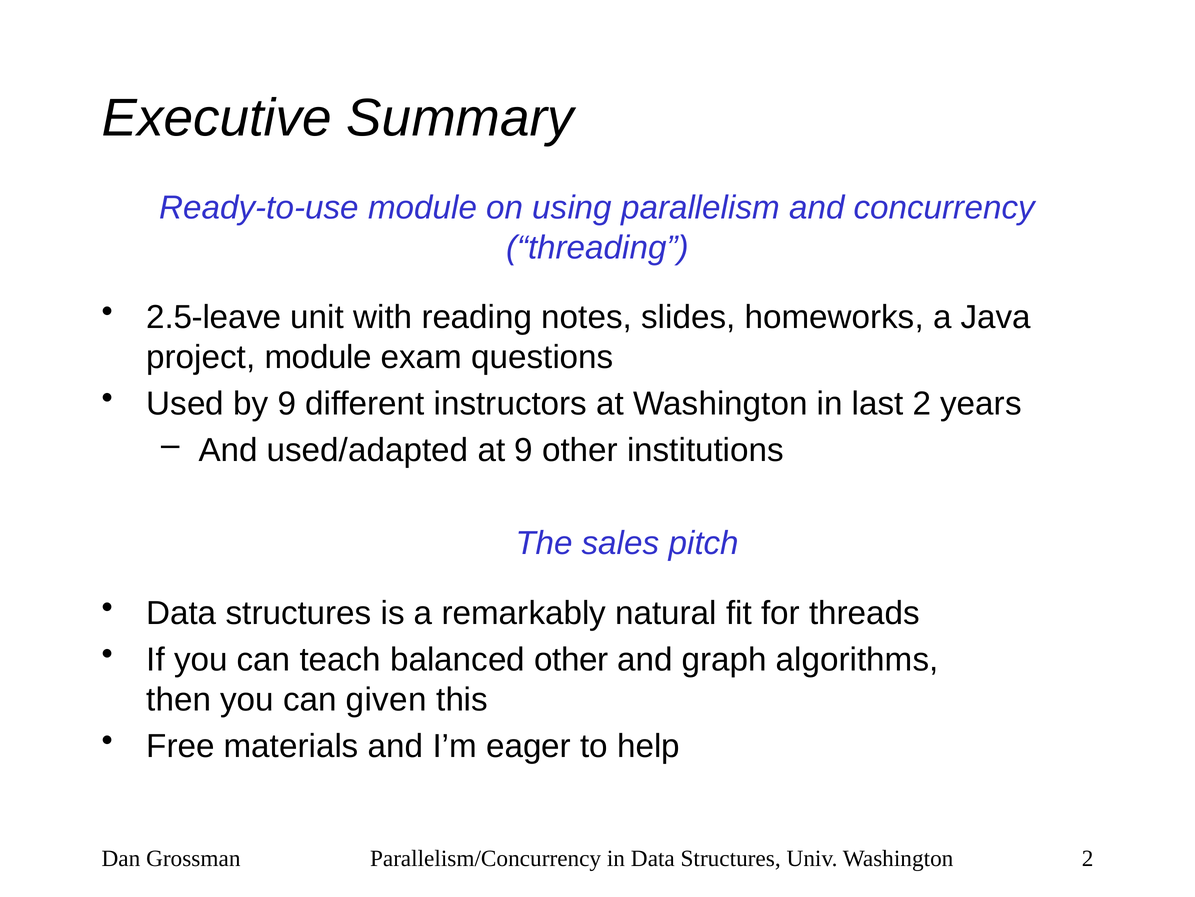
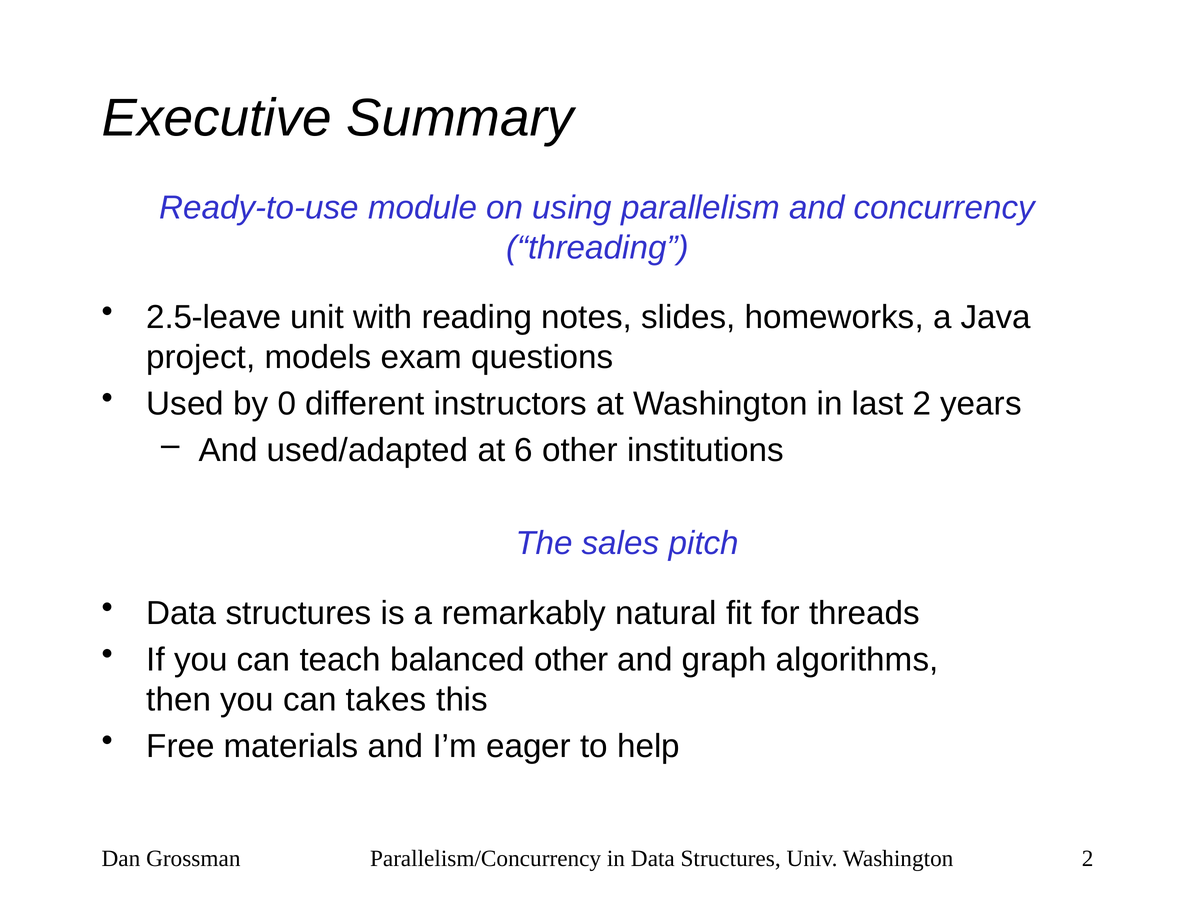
project module: module -> models
by 9: 9 -> 0
at 9: 9 -> 6
given: given -> takes
